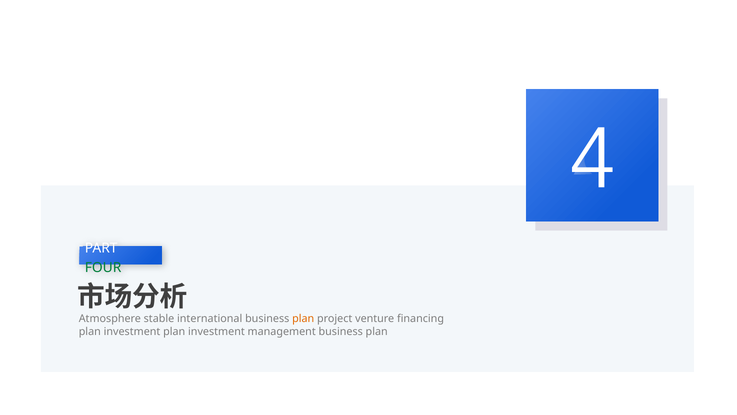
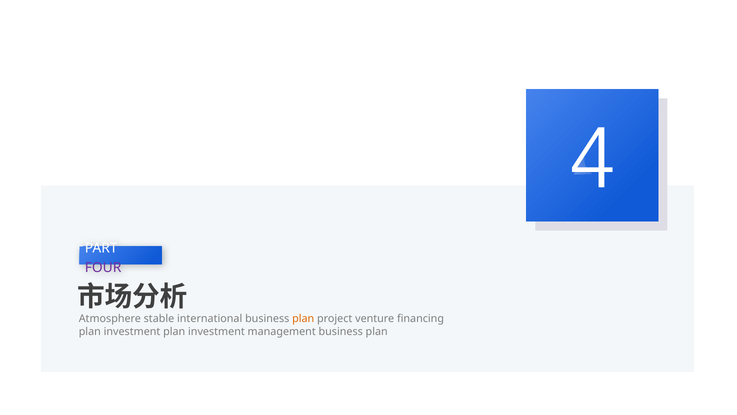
FOUR colour: green -> purple
